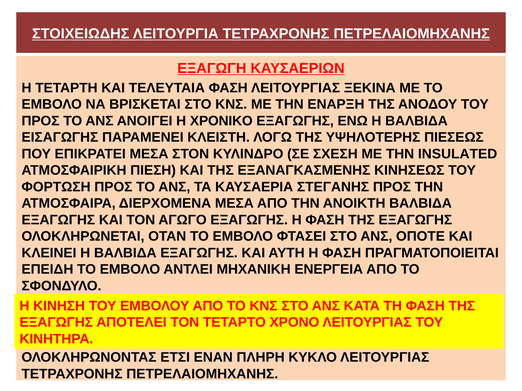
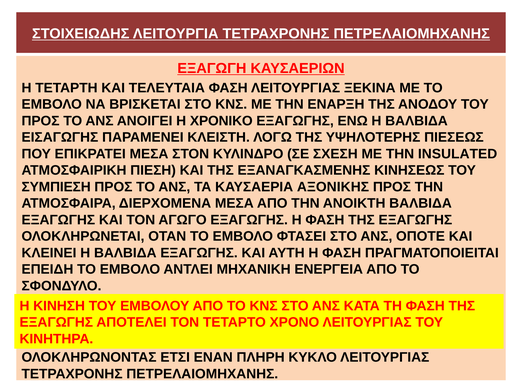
ΦΟΡΤΩΣΗ: ΦΟΡΤΩΣΗ -> ΣΥΜΠΙΕΣΗ
ΣΤΕΓΑΝΗΣ: ΣΤΕΓΑΝΗΣ -> ΑΞΟΝΙΚΗΣ
